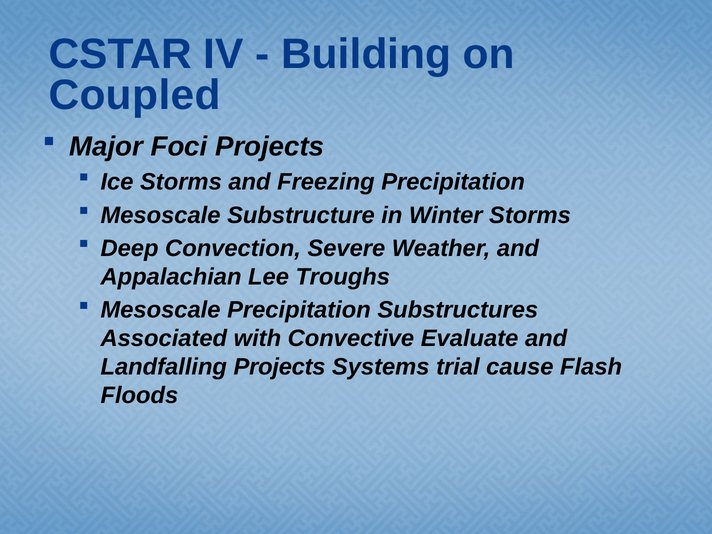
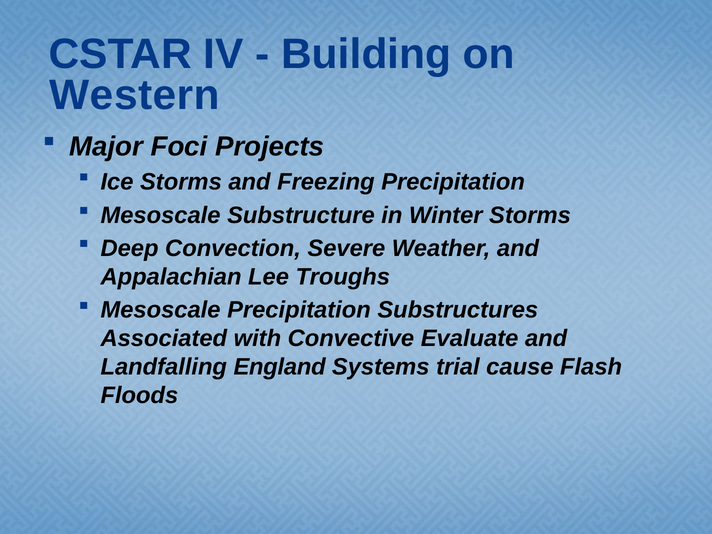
Coupled: Coupled -> Western
Landfalling Projects: Projects -> England
